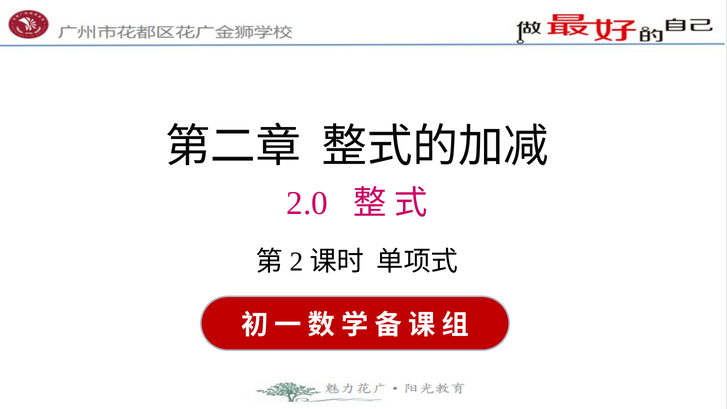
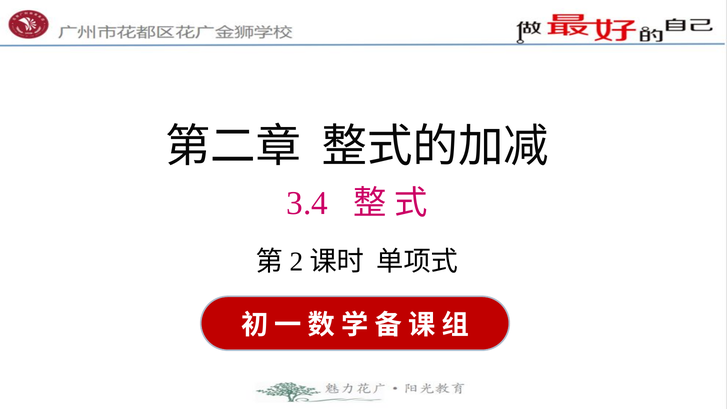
2.0: 2.0 -> 3.4
